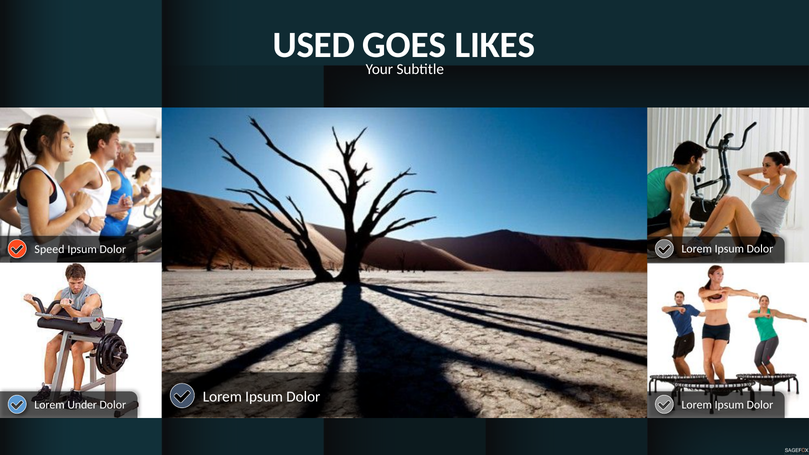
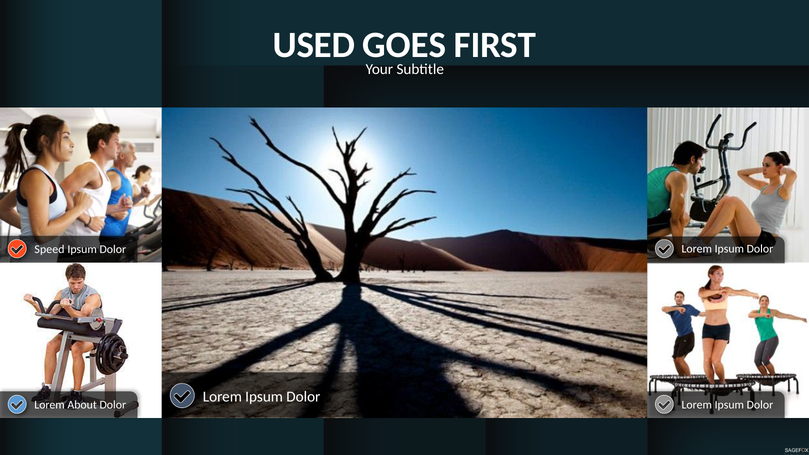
LIKES: LIKES -> FIRST
Under: Under -> About
